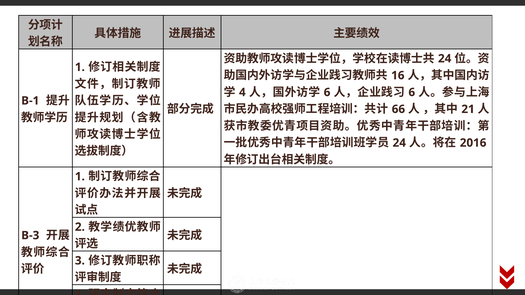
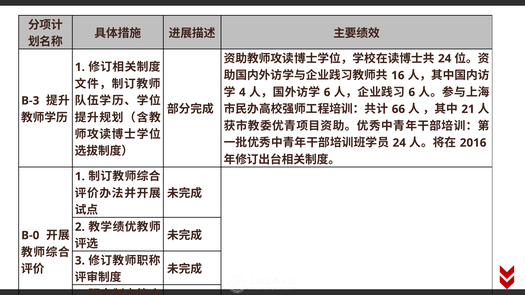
B-1: B-1 -> B-3
B-3: B-3 -> B-0
